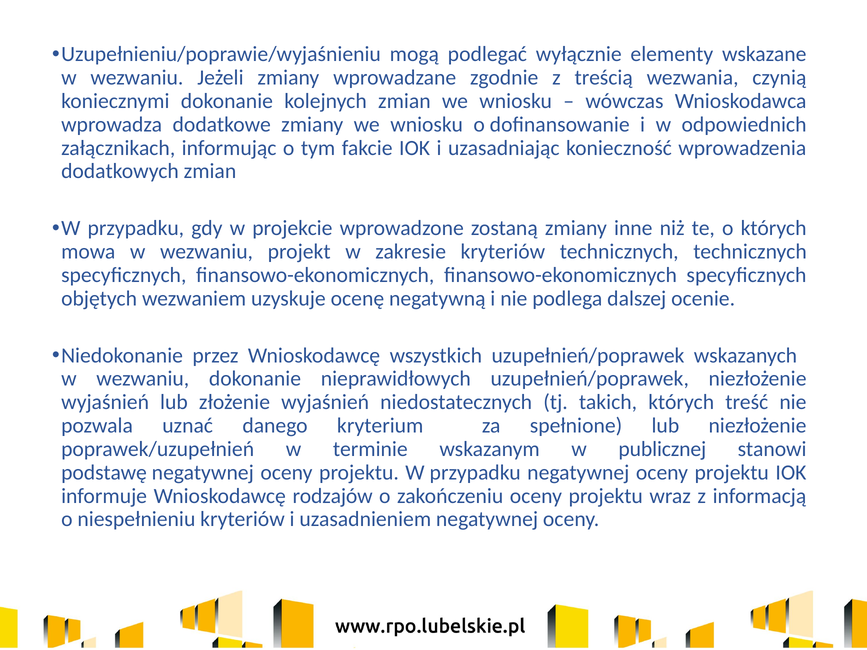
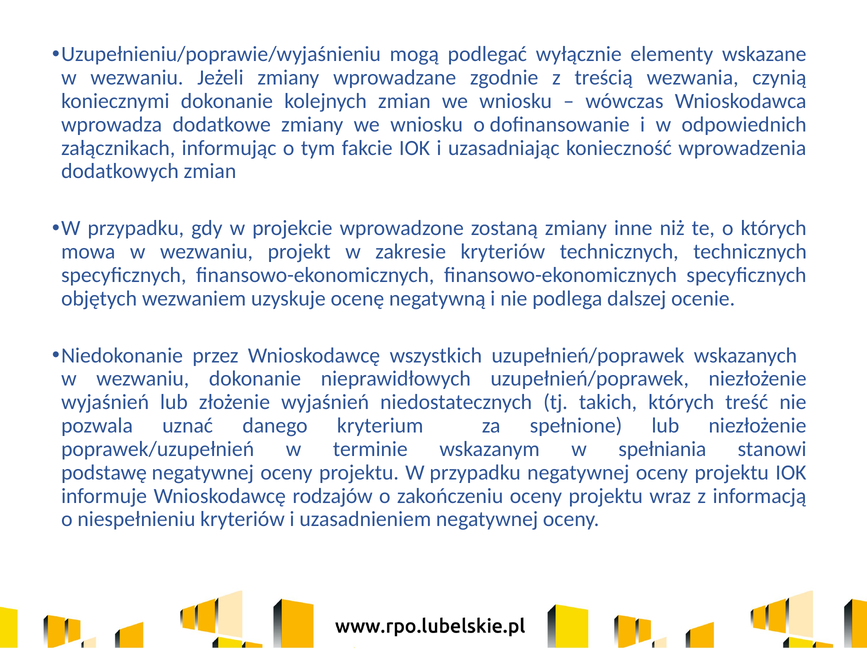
publicznej: publicznej -> spełniania
